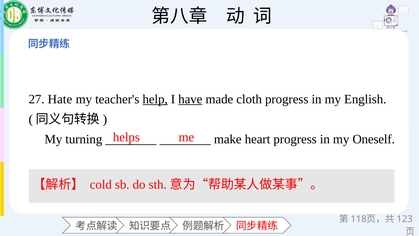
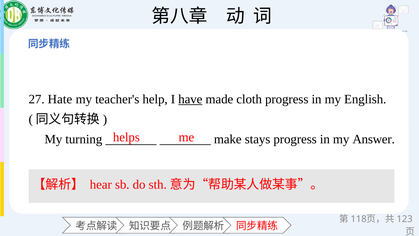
help underline: present -> none
heart: heart -> stays
Oneself: Oneself -> Answer
cold: cold -> hear
